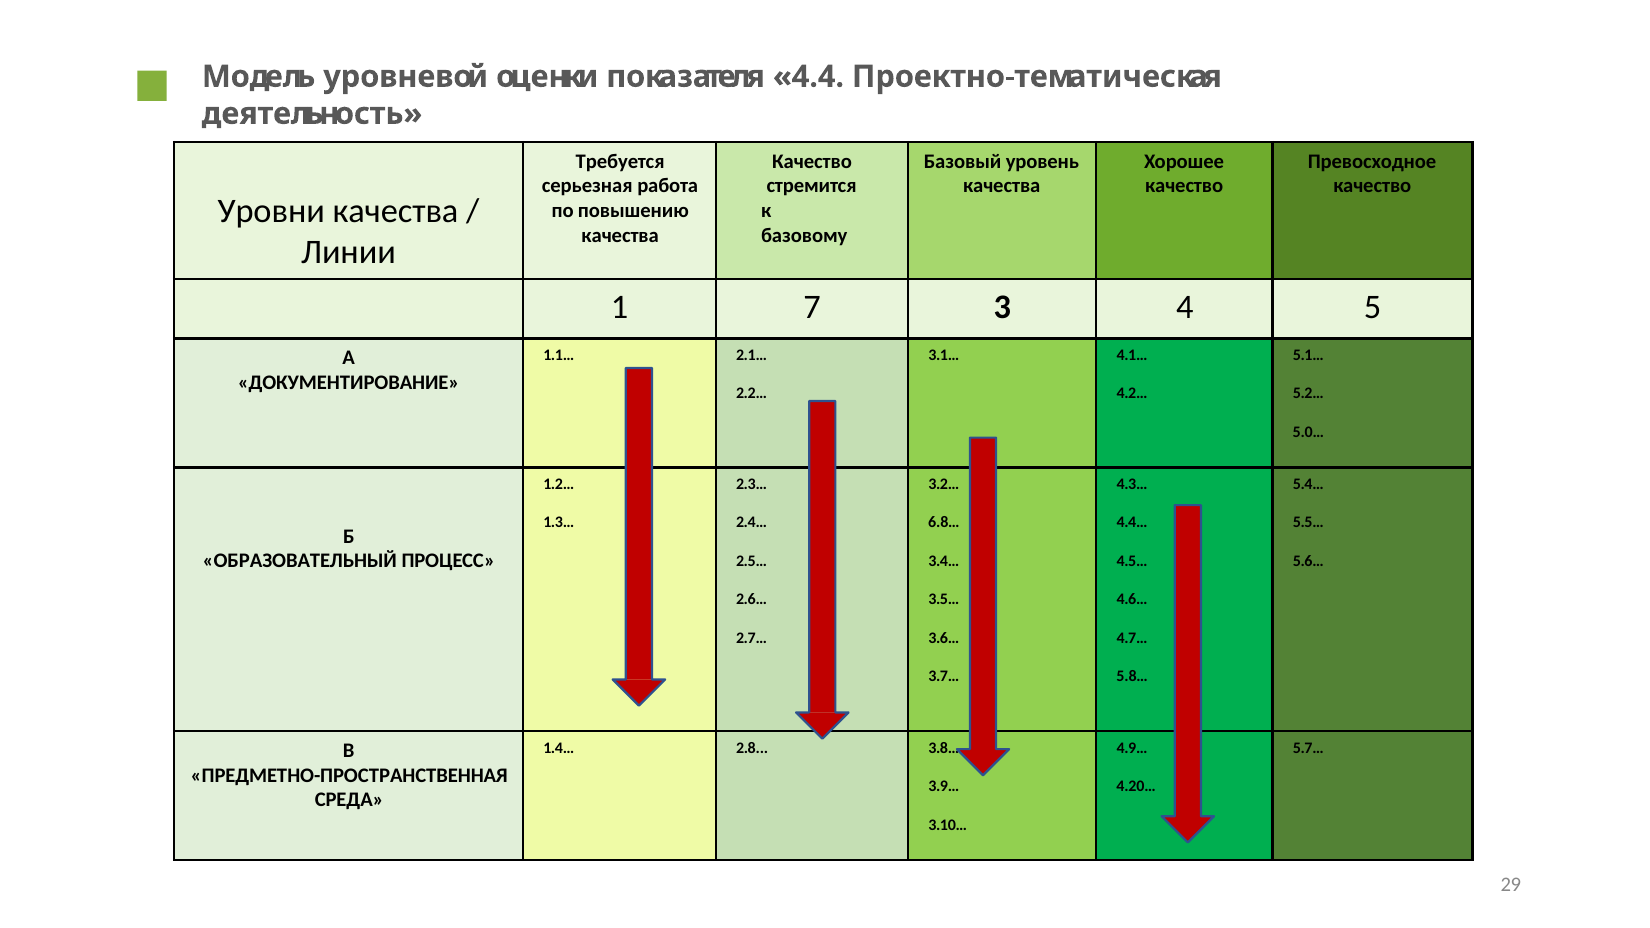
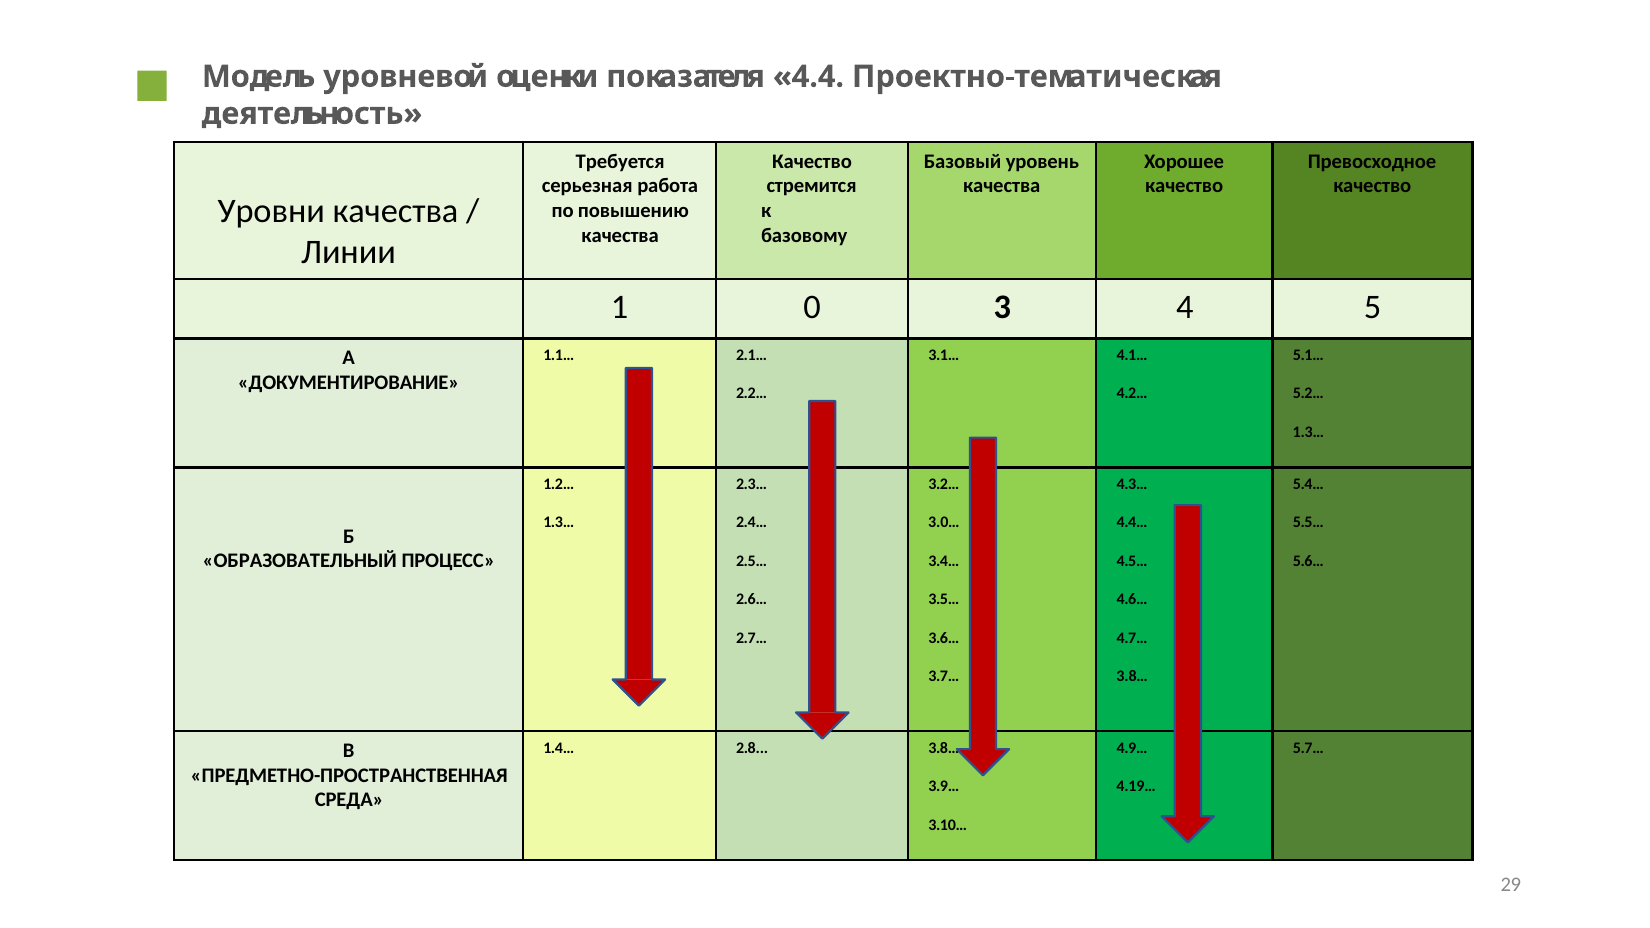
7: 7 -> 0
5.0… at (1308, 432): 5.0… -> 1.3…
6.8…: 6.8… -> 3.0…
5.8… at (1132, 677): 5.8… -> 3.8…
4.20…: 4.20… -> 4.19…
